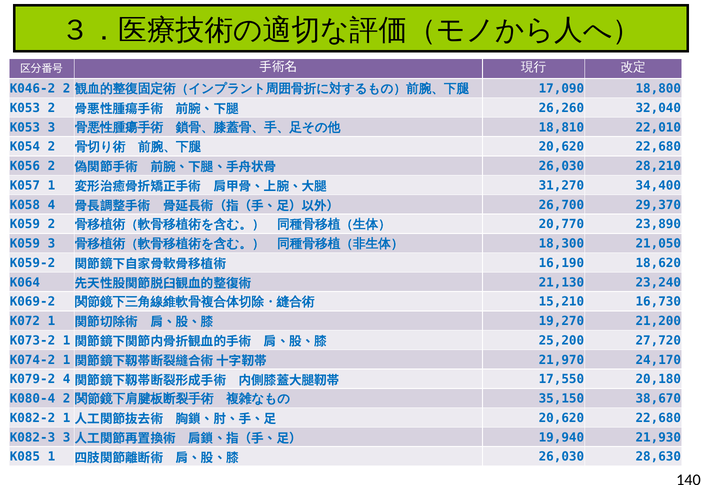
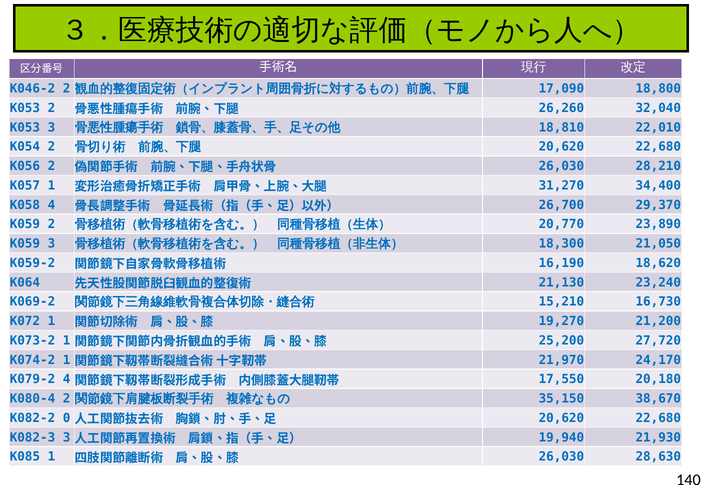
K082-2 1: 1 -> 0
